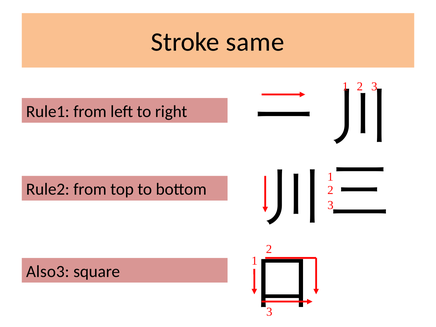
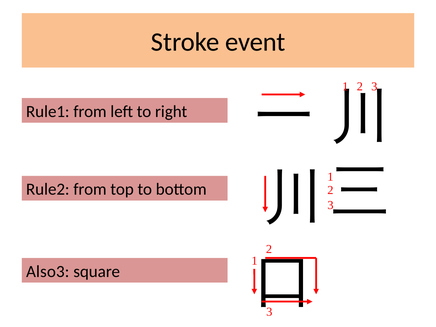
same: same -> event
